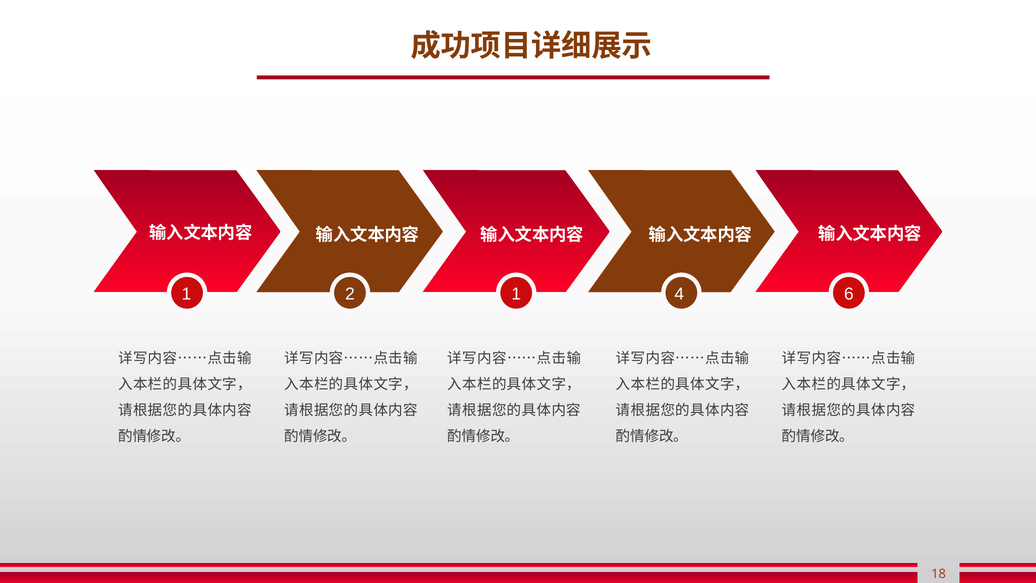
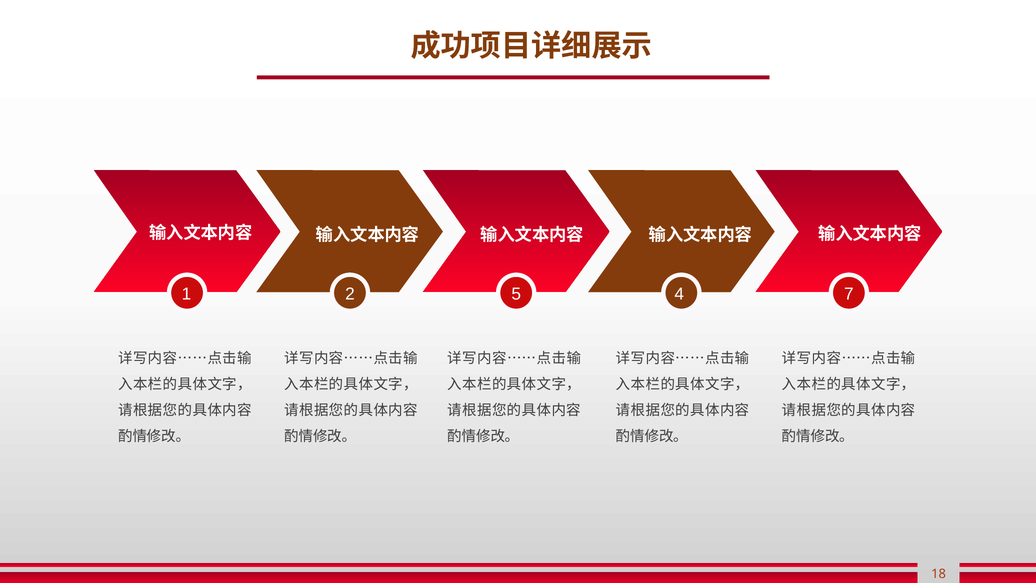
2 1: 1 -> 5
6: 6 -> 7
